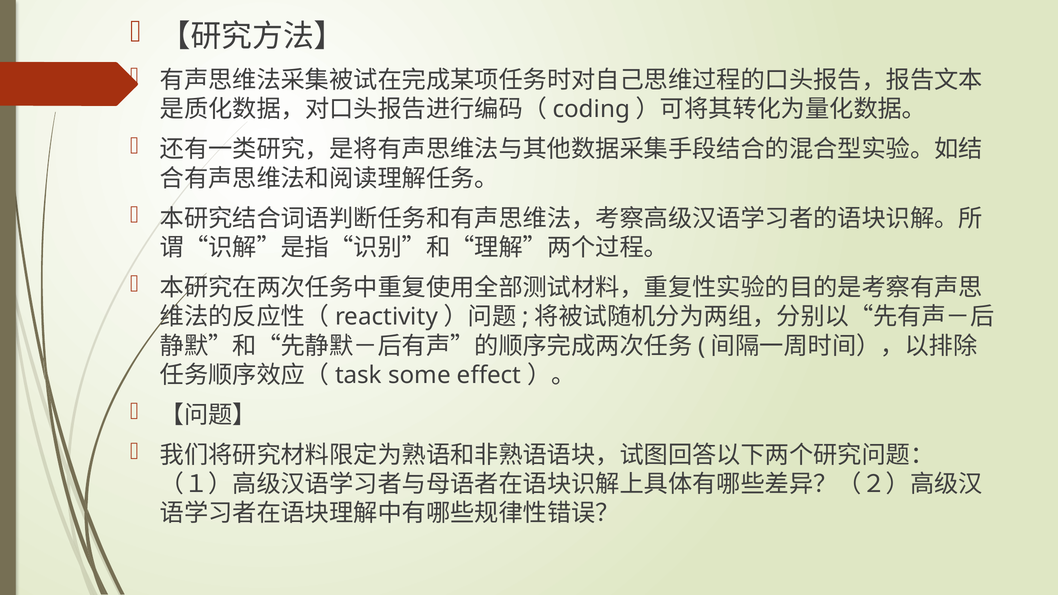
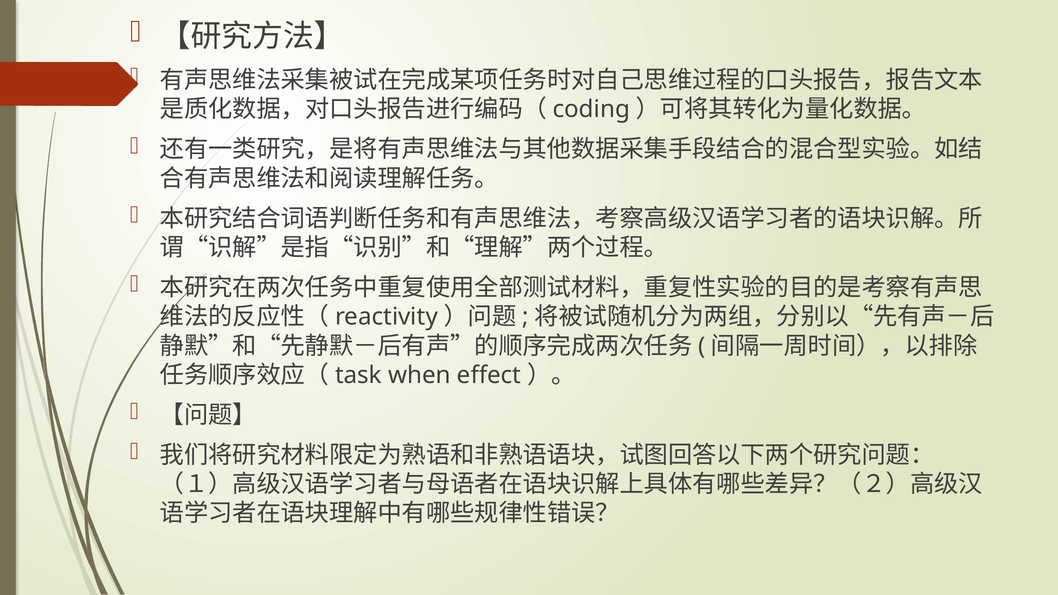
some: some -> when
